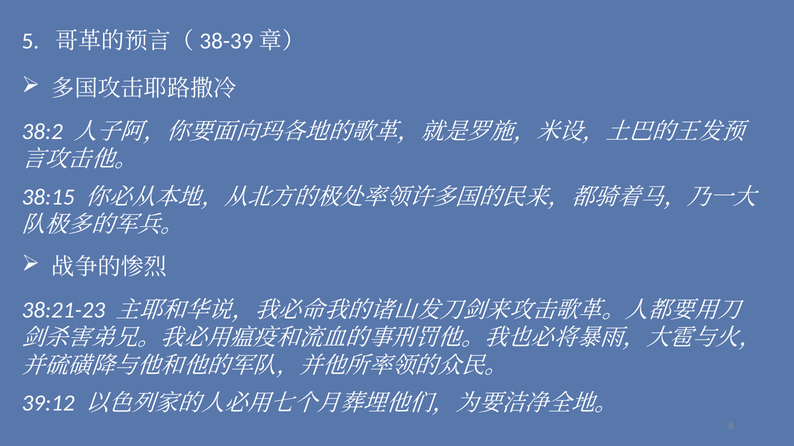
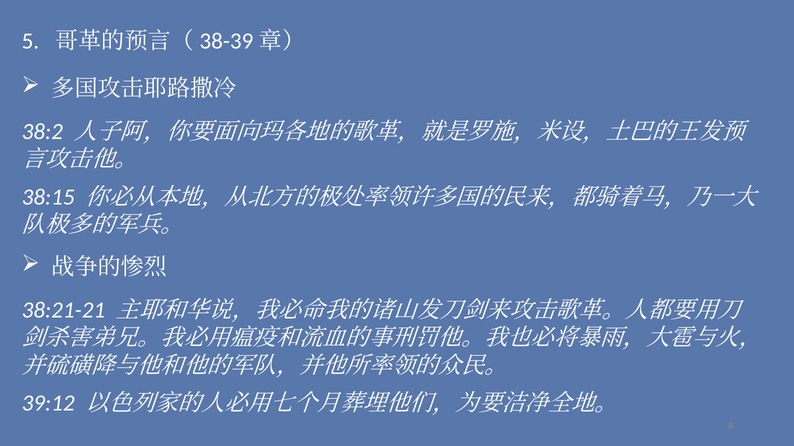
38:21-23: 38:21-23 -> 38:21-21
